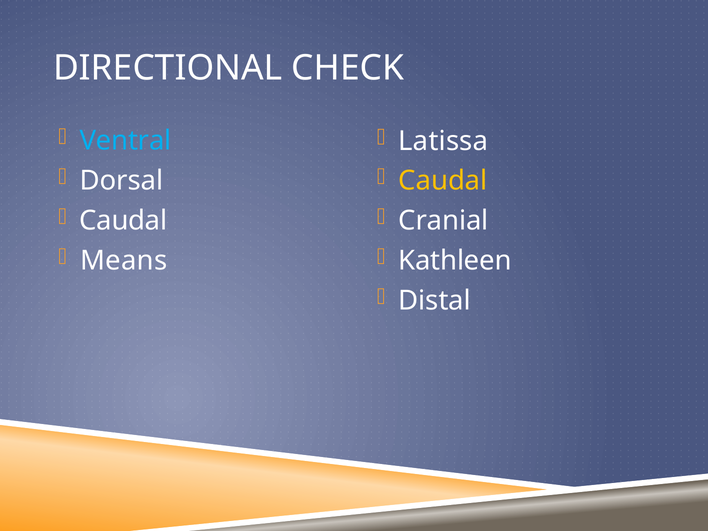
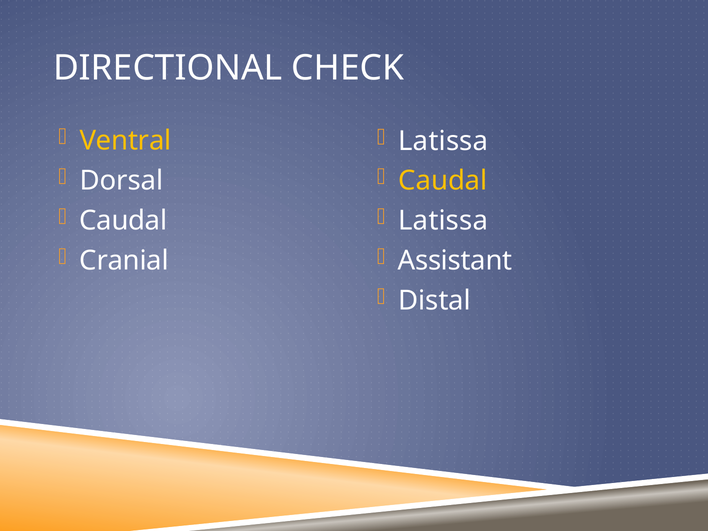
Ventral colour: light blue -> yellow
Cranial at (443, 221): Cranial -> Latissa
Means: Means -> Cranial
Kathleen: Kathleen -> Assistant
